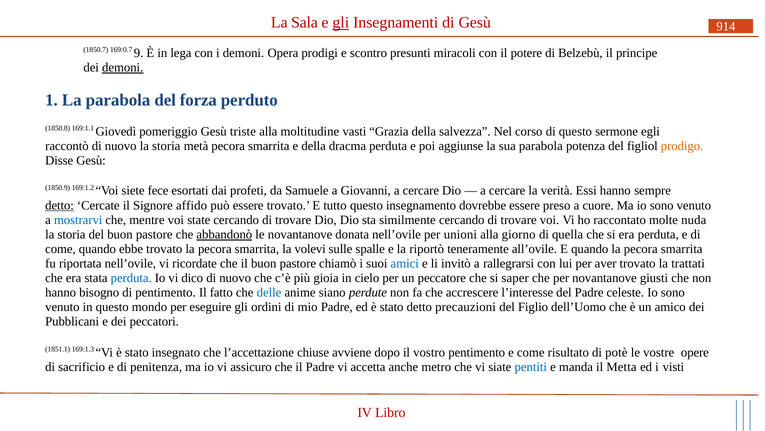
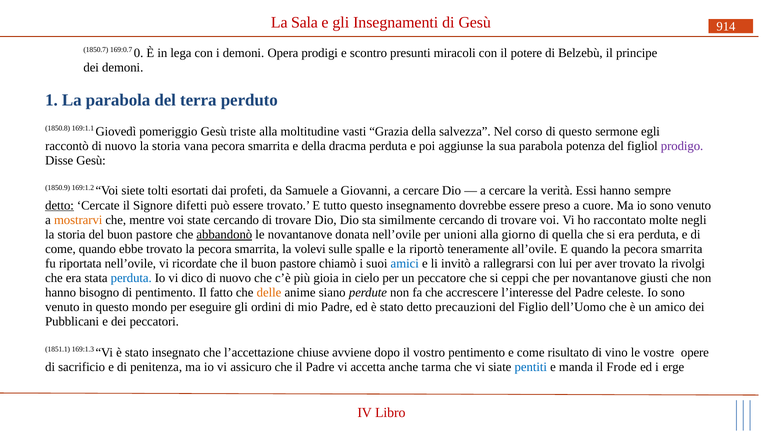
gli at (341, 23) underline: present -> none
9: 9 -> 0
demoni at (123, 68) underline: present -> none
forza: forza -> terra
metà: metà -> vana
prodigo colour: orange -> purple
fece: fece -> tolti
affido: affido -> difetti
mostrarvi colour: blue -> orange
nuda: nuda -> negli
trattati: trattati -> rivolgi
saper: saper -> ceppi
delle colour: blue -> orange
potè: potè -> vino
metro: metro -> tarma
Metta: Metta -> Frode
visti: visti -> erge
